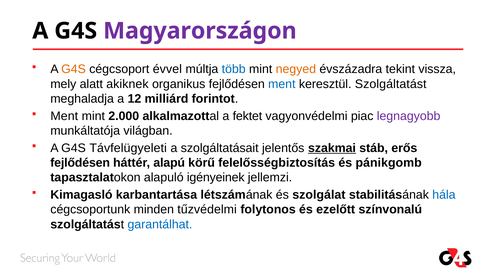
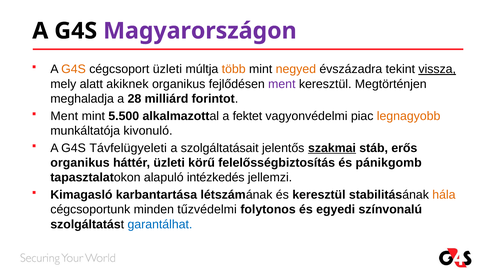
cégcsoport évvel: évvel -> üzleti
több colour: blue -> orange
vissza underline: none -> present
ment at (282, 84) colour: blue -> purple
keresztül Szolgáltatást: Szolgáltatást -> Megtörténjen
12: 12 -> 28
2.000: 2.000 -> 5.500
legnagyobb colour: purple -> orange
világban: világban -> kivonuló
fejlődésen at (80, 163): fejlődésen -> organikus
háttér alapú: alapú -> üzleti
igényeinek: igényeinek -> intézkedés
és szolgálat: szolgálat -> keresztül
hála colour: blue -> orange
ezelőtt: ezelőtt -> egyedi
